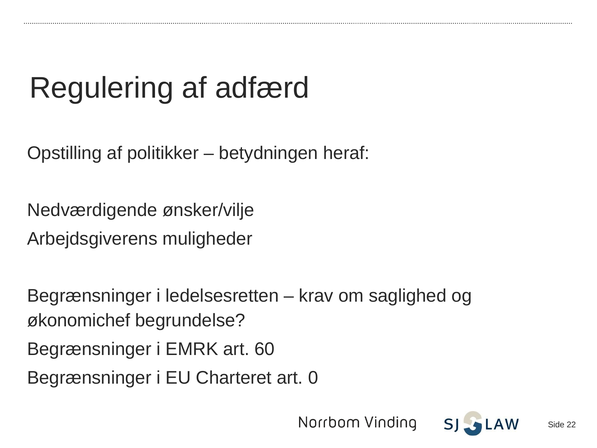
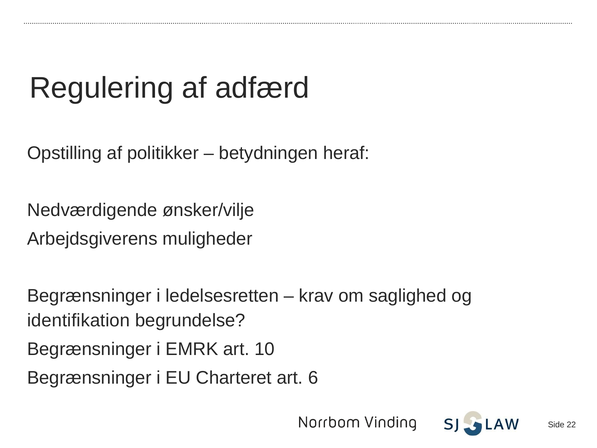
økonomichef: økonomichef -> identifikation
60: 60 -> 10
0: 0 -> 6
